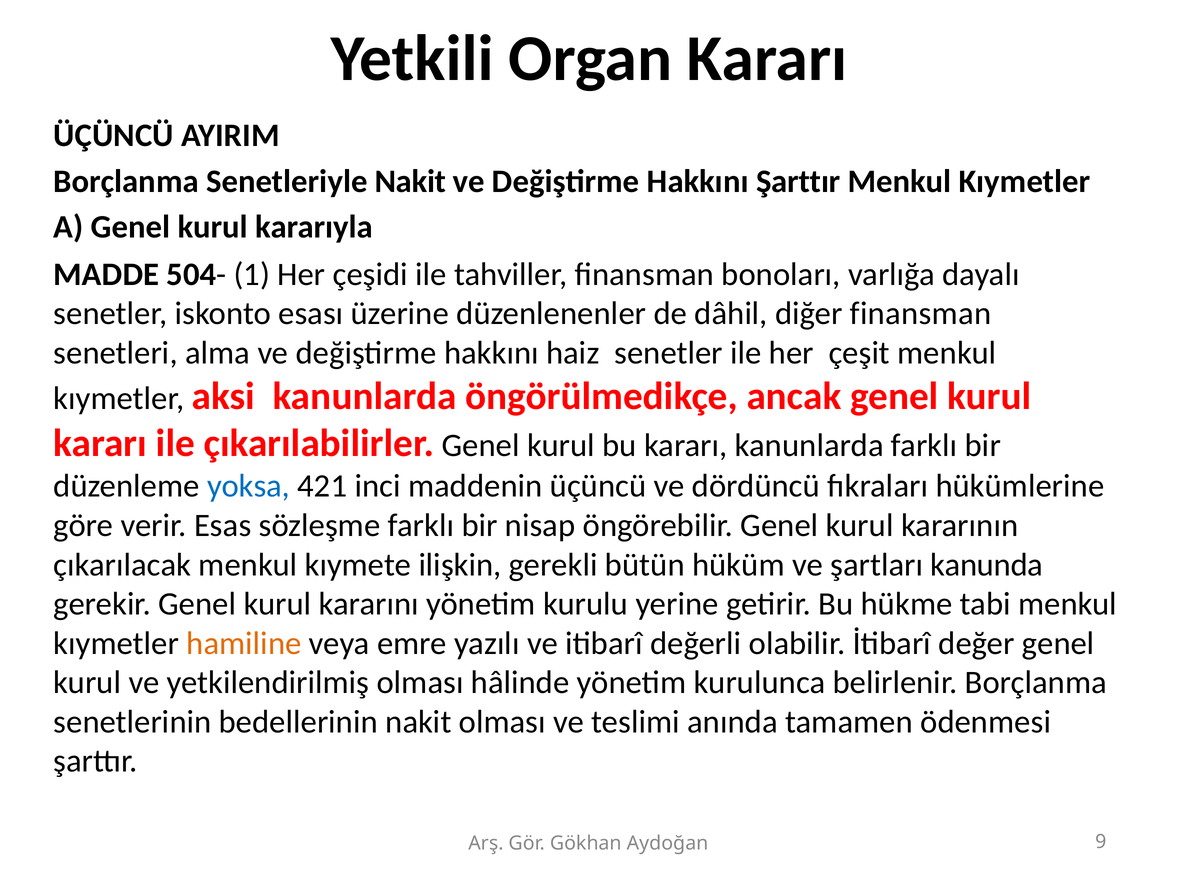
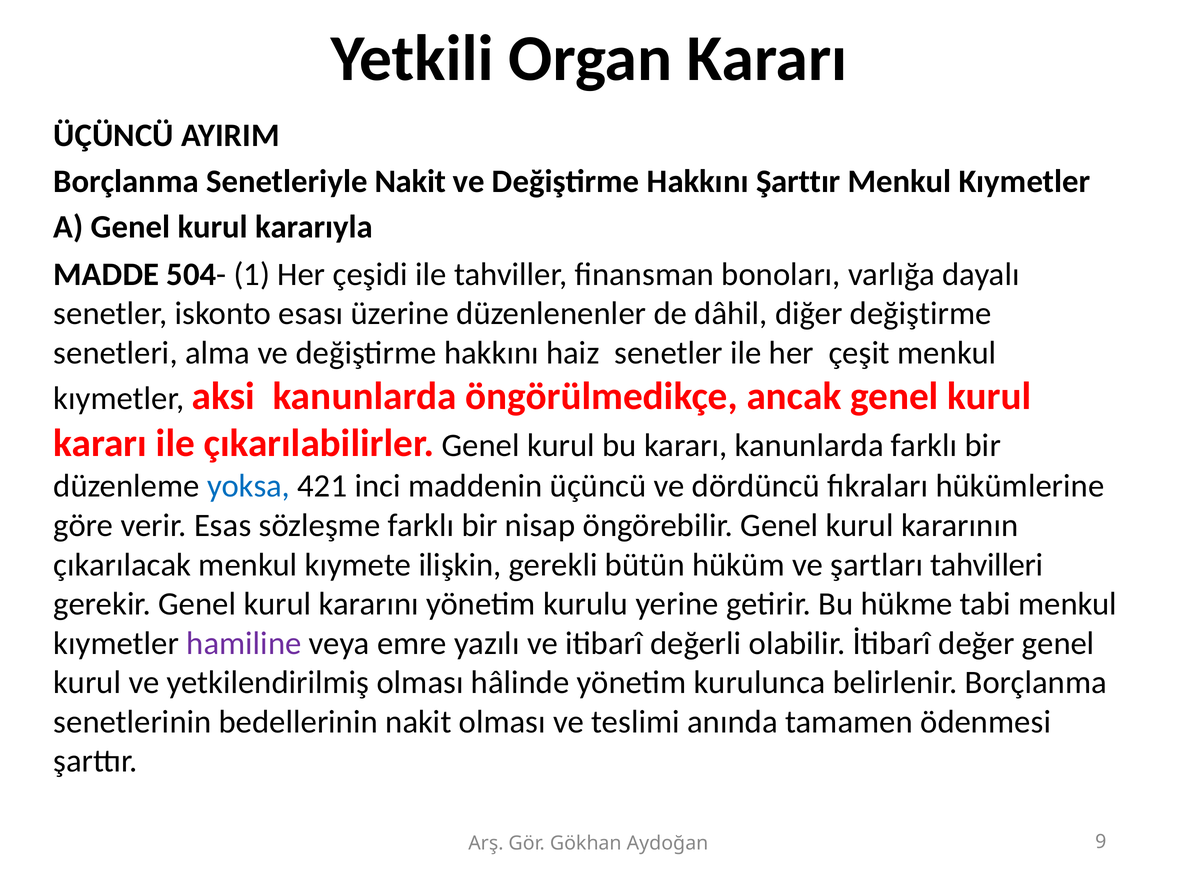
diğer finansman: finansman -> değiştirme
kanunda: kanunda -> tahvilleri
hamiline colour: orange -> purple
